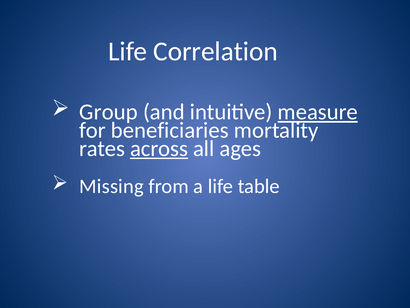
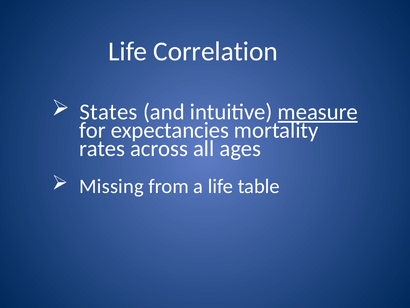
Group: Group -> States
beneficiaries: beneficiaries -> expectancies
across underline: present -> none
